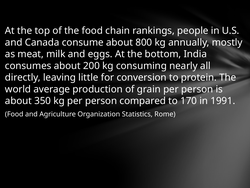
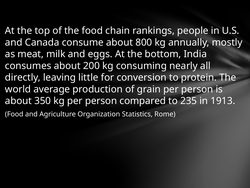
170: 170 -> 235
1991: 1991 -> 1913
